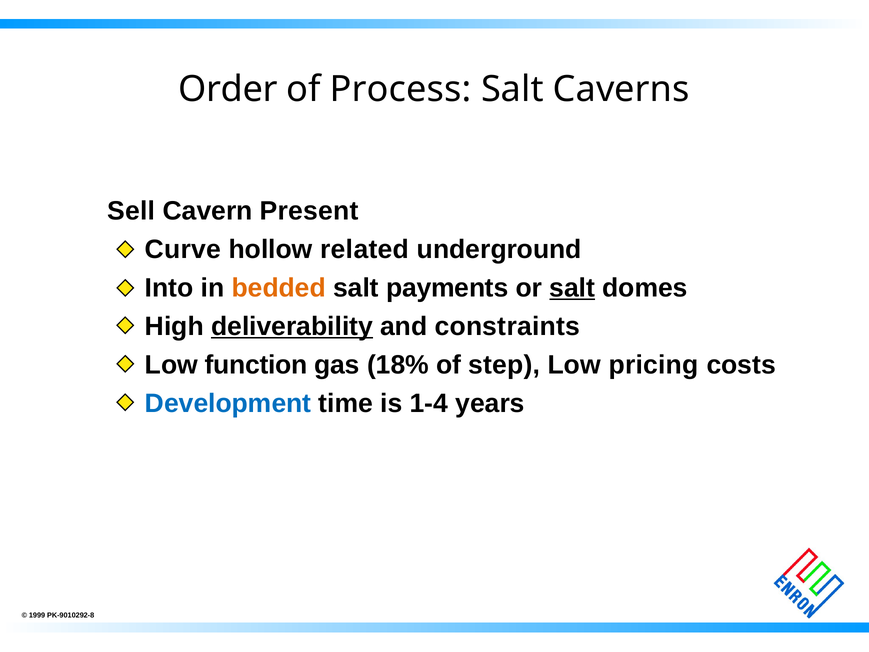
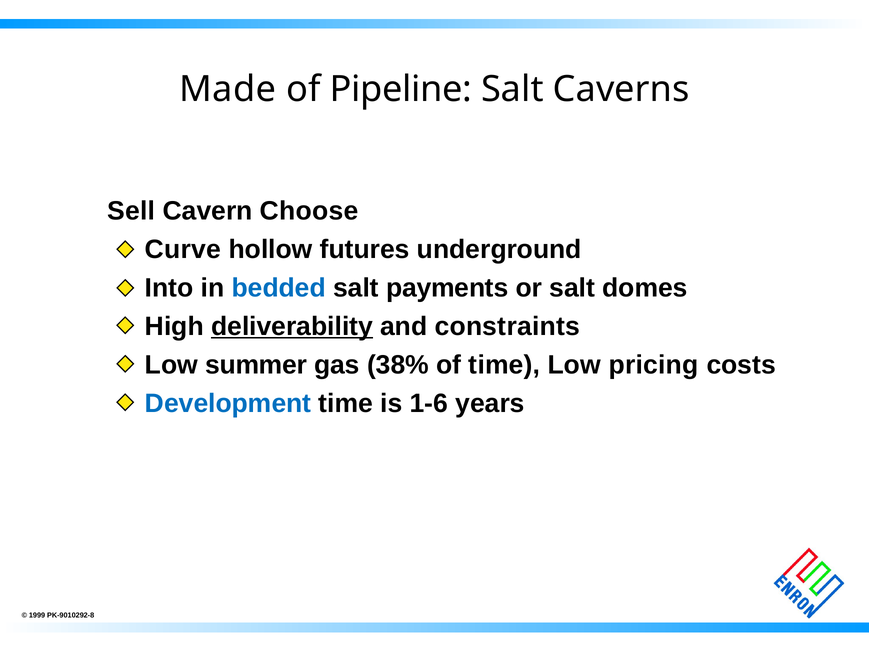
Order: Order -> Made
Process: Process -> Pipeline
Present: Present -> Choose
related: related -> futures
bedded colour: orange -> blue
salt at (572, 288) underline: present -> none
function: function -> summer
18%: 18% -> 38%
of step: step -> time
1-4: 1-4 -> 1-6
